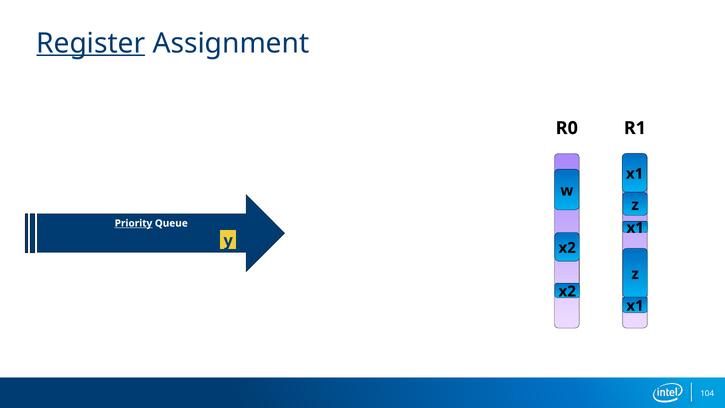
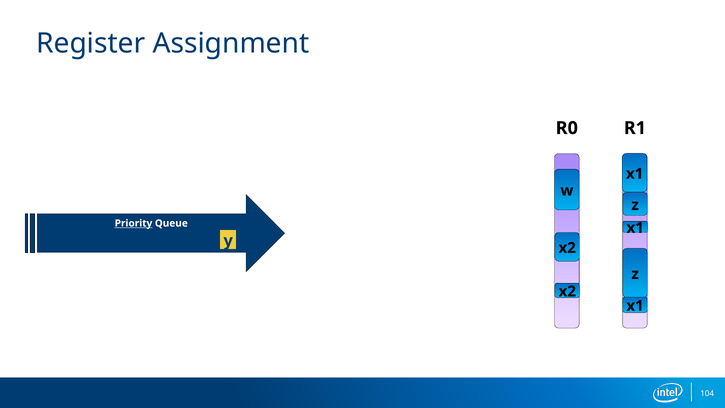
Register underline: present -> none
